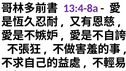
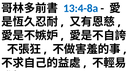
13:4-8a colour: purple -> blue
